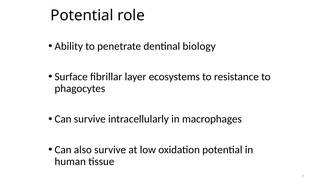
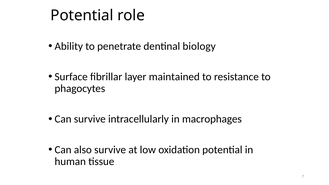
ecosystems: ecosystems -> maintained
